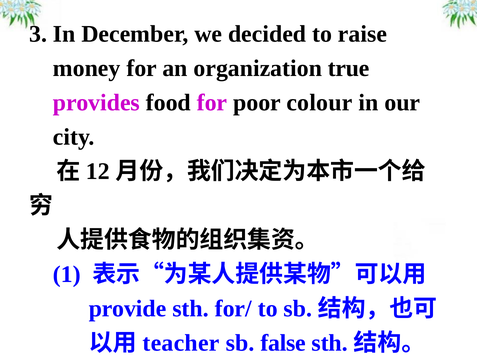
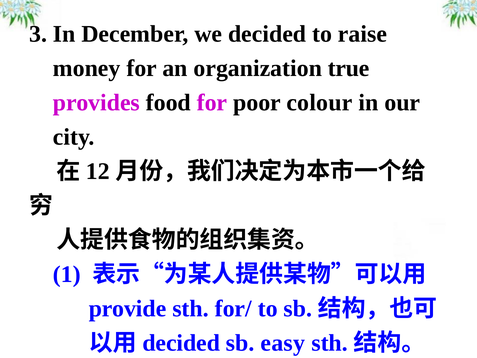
teacher at (181, 343): teacher -> decided
false: false -> easy
